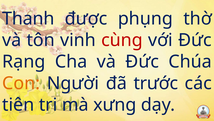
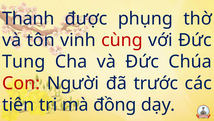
Rạng: Rạng -> Tung
Con colour: orange -> red
xưng: xưng -> đồng
